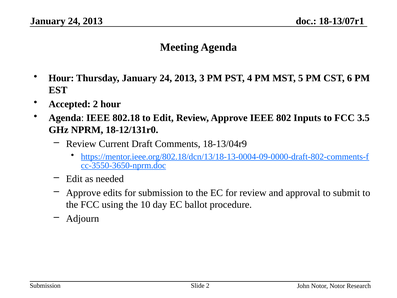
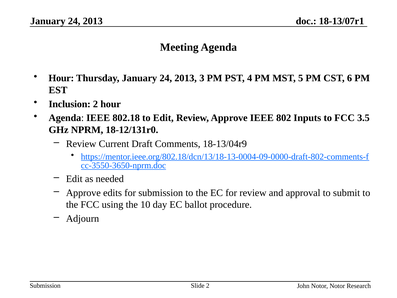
Accepted: Accepted -> Inclusion
